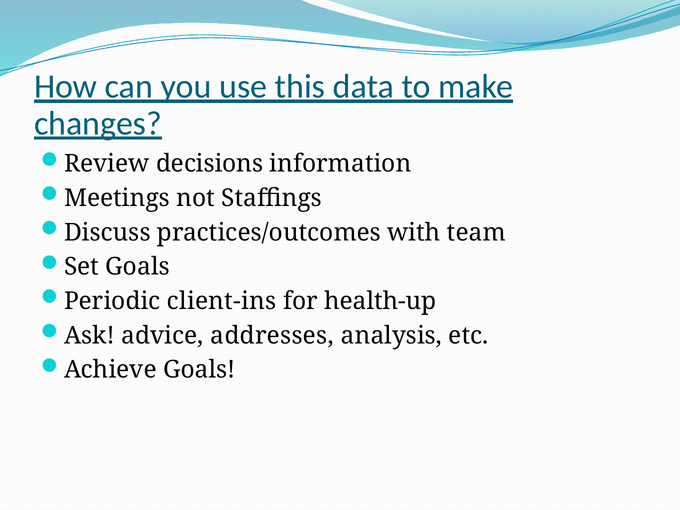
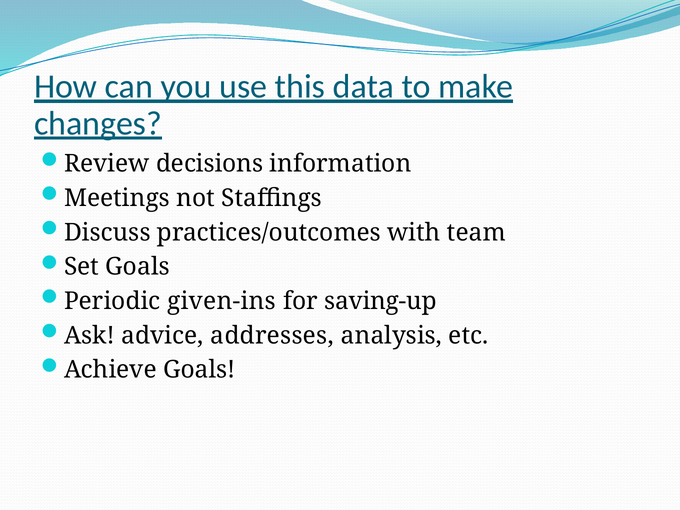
client-ins: client-ins -> given-ins
health-up: health-up -> saving-up
